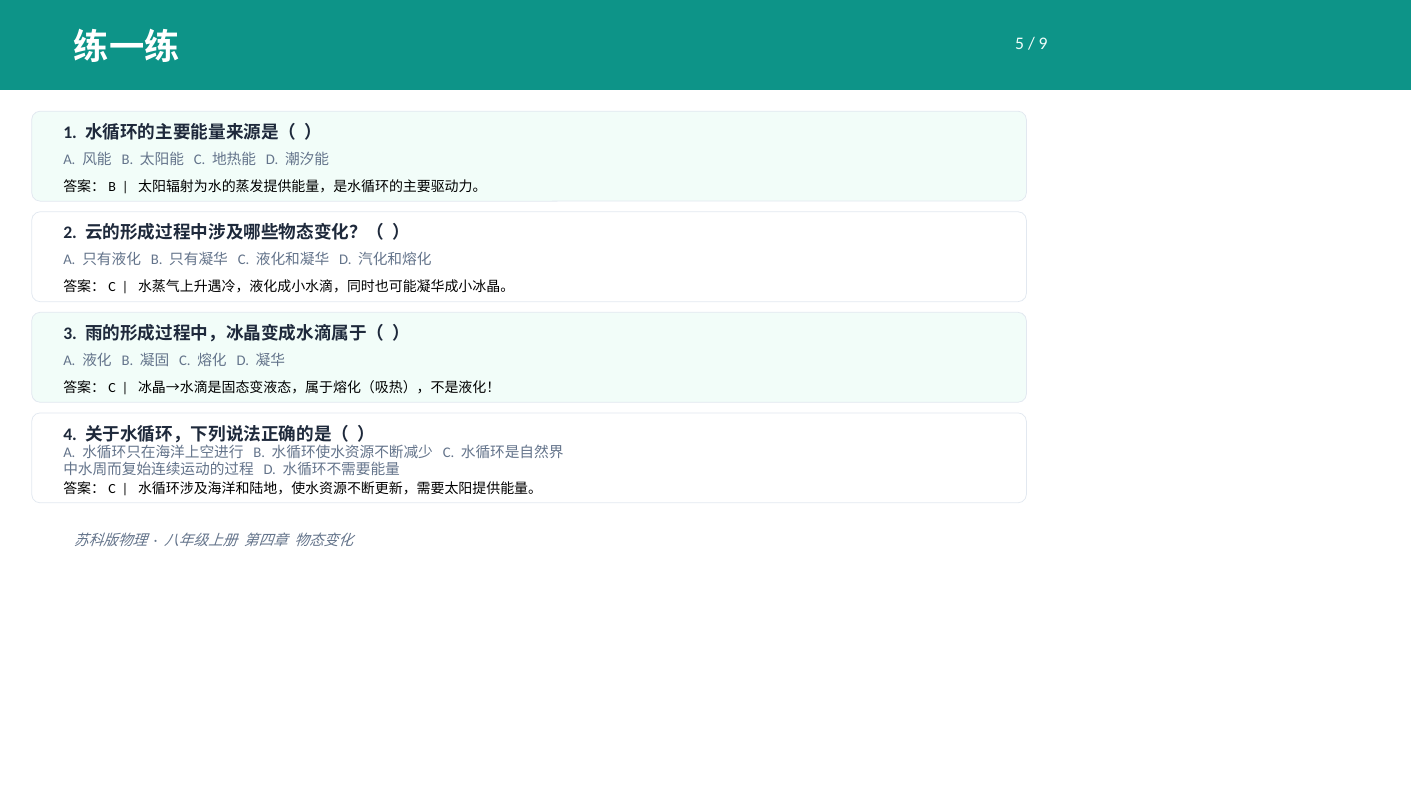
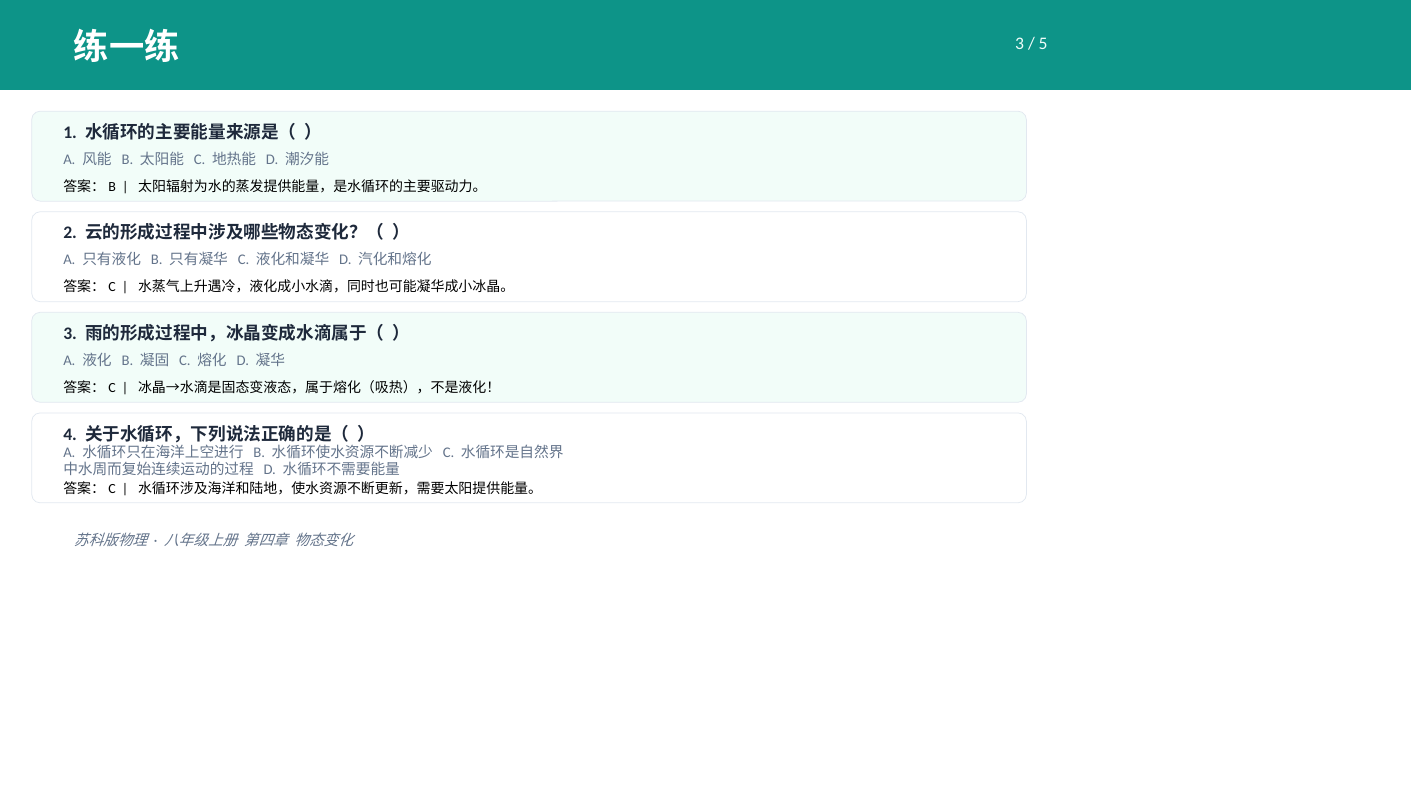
5 at (1020, 44): 5 -> 3
9: 9 -> 5
